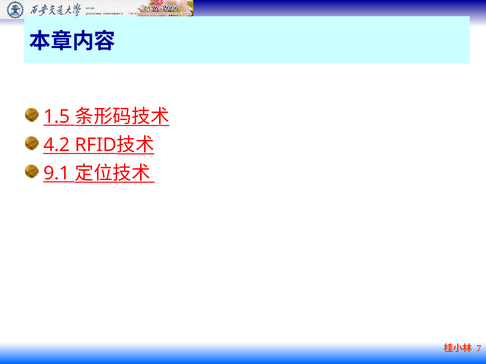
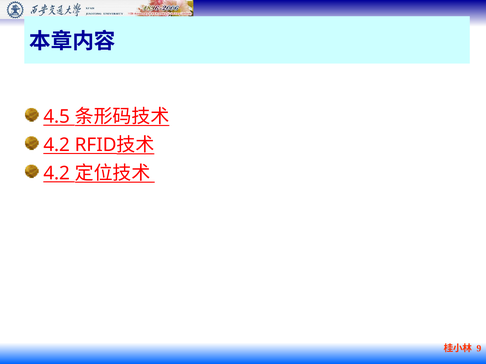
1.5: 1.5 -> 4.5
9.1 at (57, 173): 9.1 -> 4.2
7: 7 -> 9
